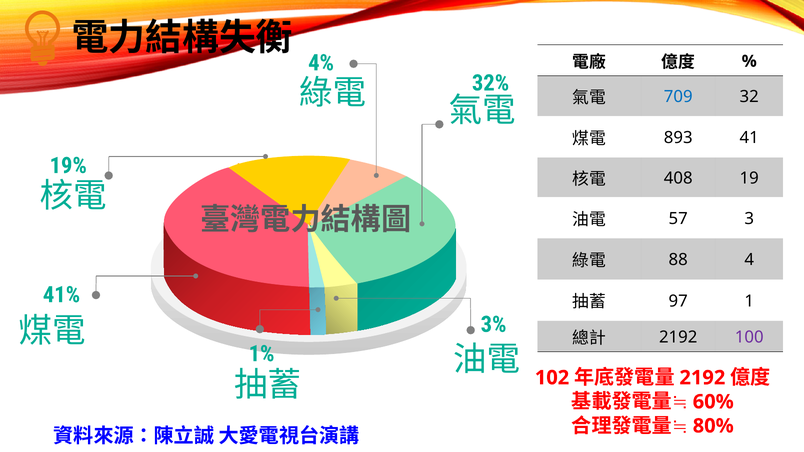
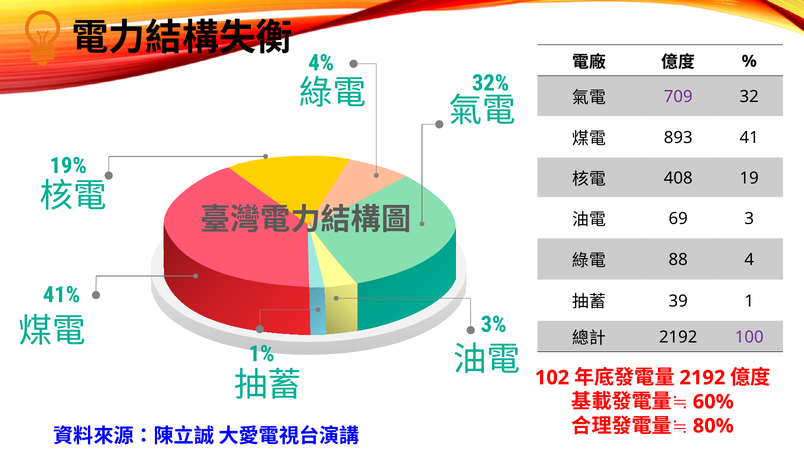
709 colour: blue -> purple
57: 57 -> 69
97: 97 -> 39
